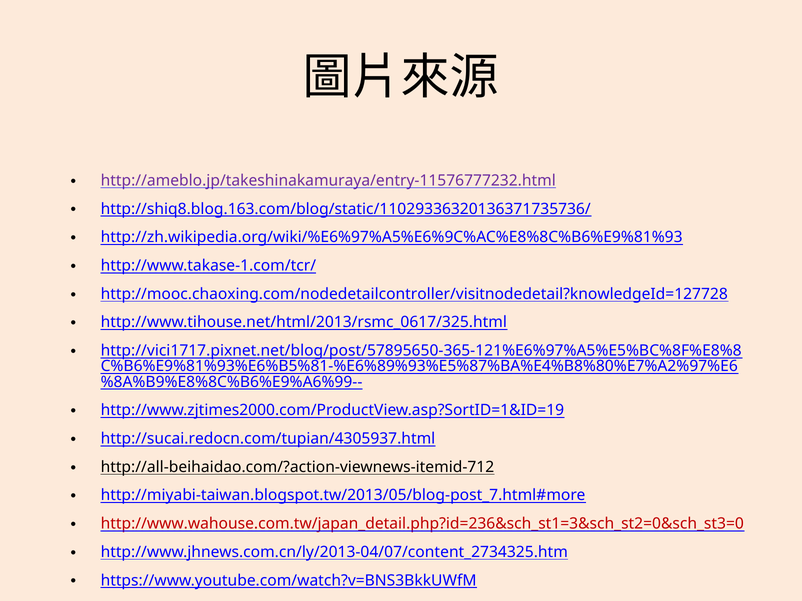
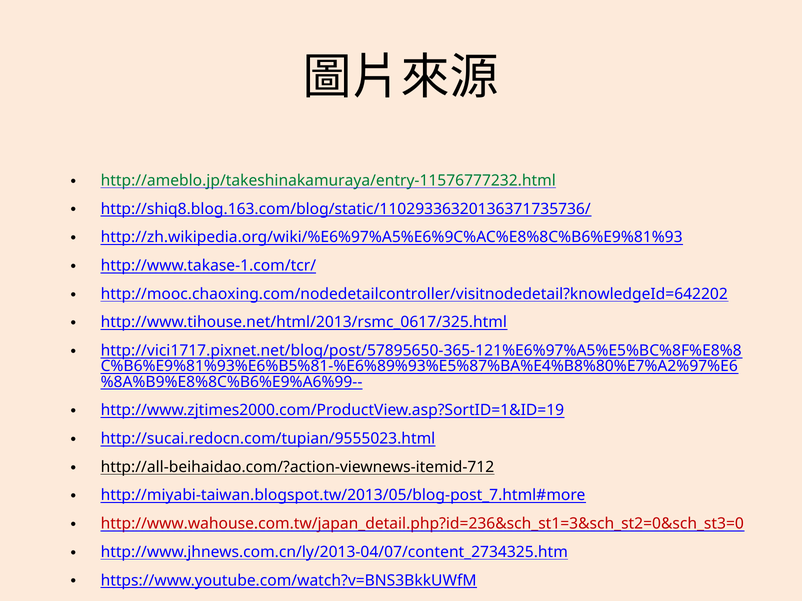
http://ameblo.jp/takeshinakamuraya/entry-11576777232.html colour: purple -> green
http://mooc.chaoxing.com/nodedetailcontroller/visitnodedetail?knowledgeId=127728: http://mooc.chaoxing.com/nodedetailcontroller/visitnodedetail?knowledgeId=127728 -> http://mooc.chaoxing.com/nodedetailcontroller/visitnodedetail?knowledgeId=642202
http://sucai.redocn.com/tupian/4305937.html: http://sucai.redocn.com/tupian/4305937.html -> http://sucai.redocn.com/tupian/9555023.html
